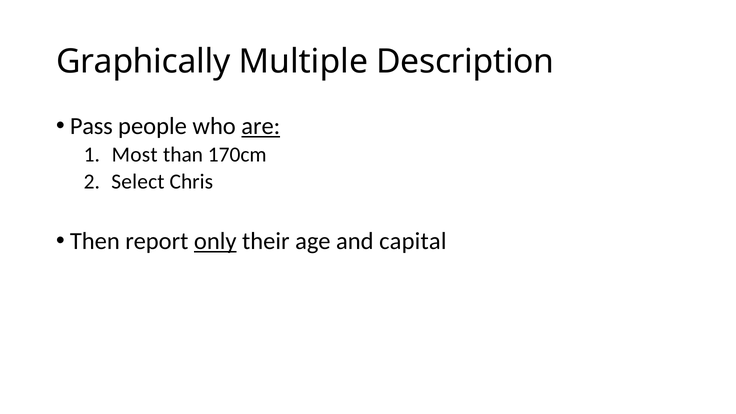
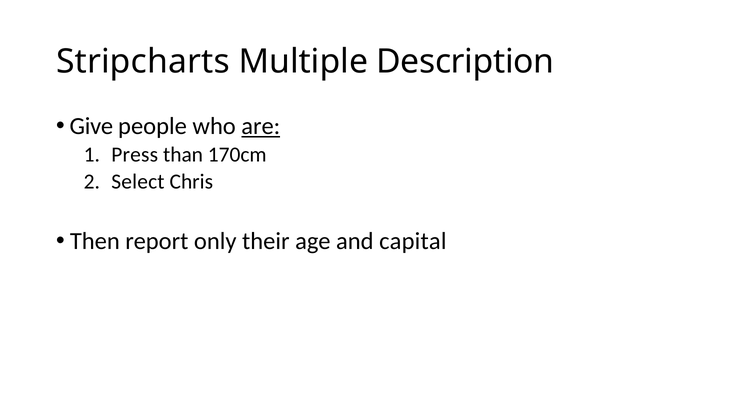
Graphically: Graphically -> Stripcharts
Pass: Pass -> Give
Most: Most -> Press
only underline: present -> none
